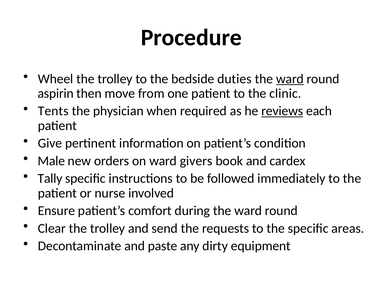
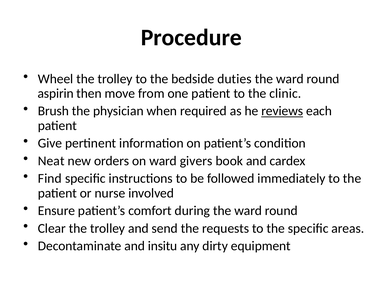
ward at (290, 79) underline: present -> none
Tents: Tents -> Brush
Male: Male -> Neat
Tally: Tally -> Find
paste: paste -> insitu
